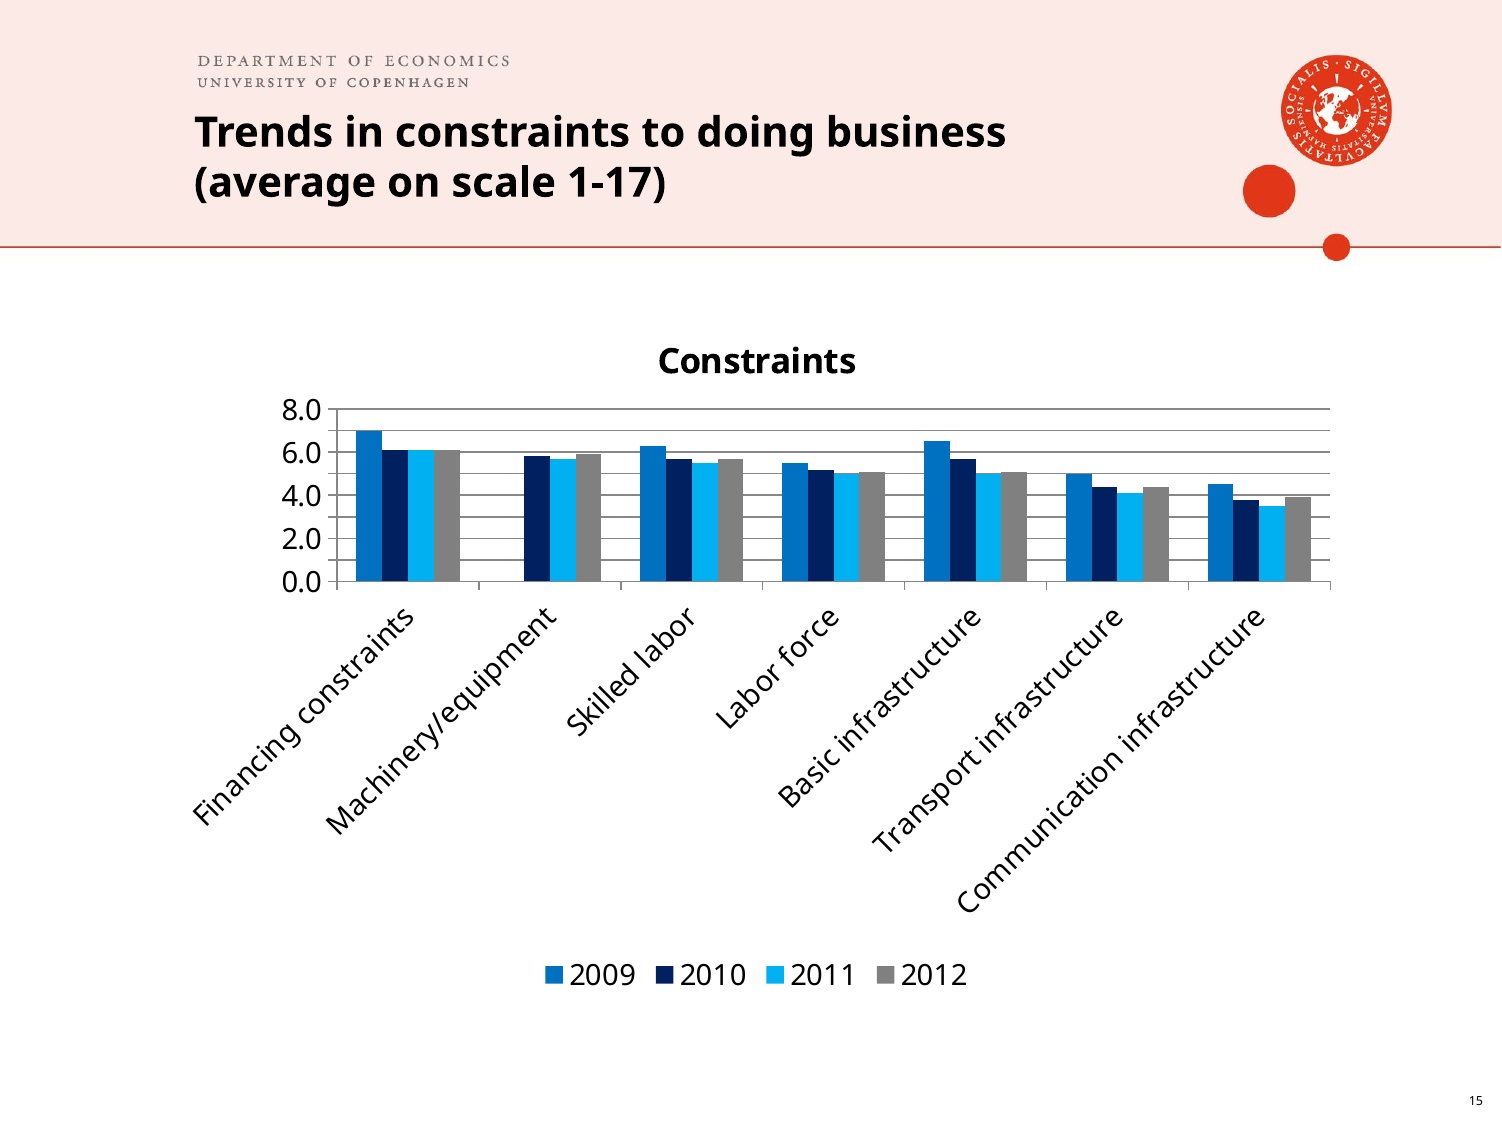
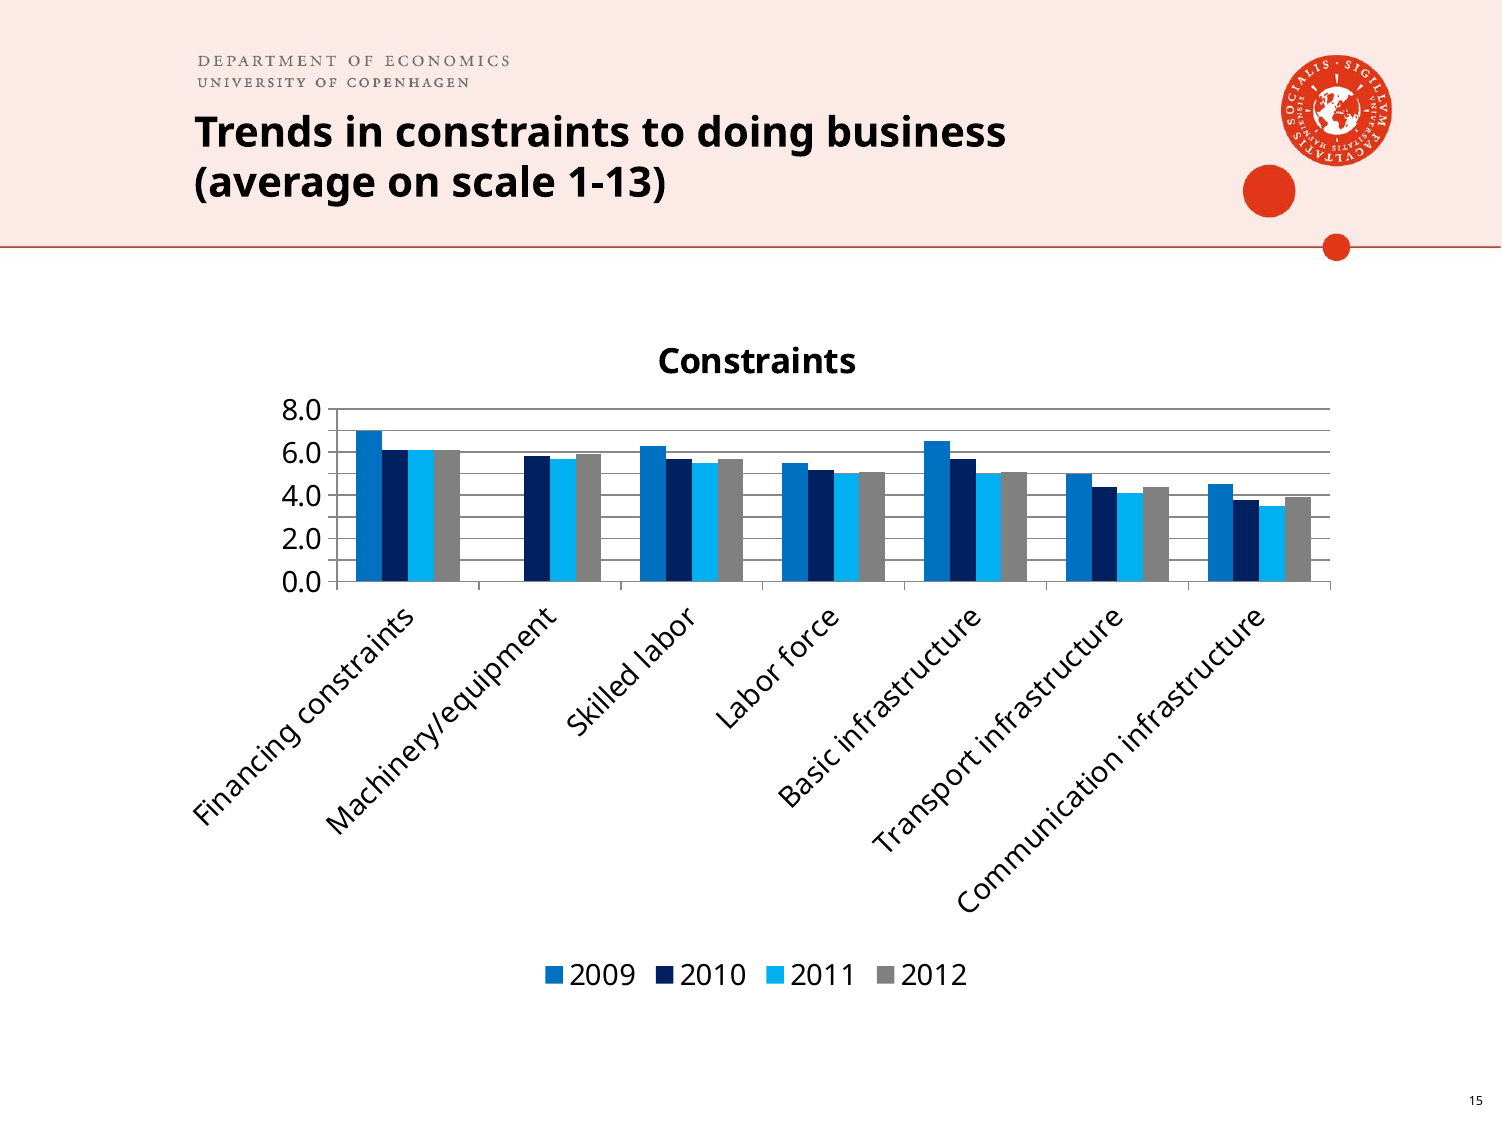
1-17: 1-17 -> 1-13
